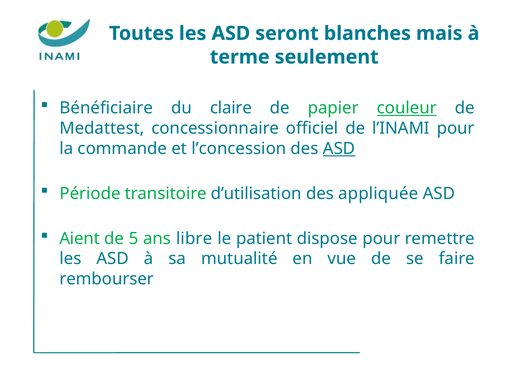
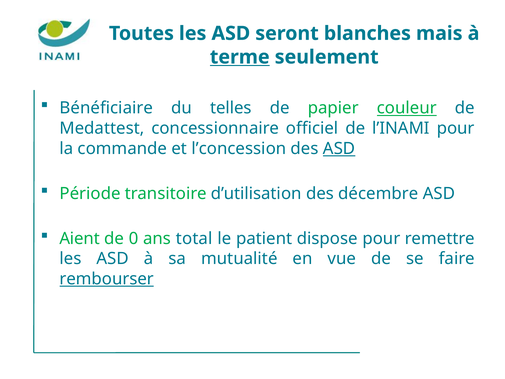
terme underline: none -> present
claire: claire -> telles
appliquée: appliquée -> décembre
5: 5 -> 0
libre: libre -> total
rembourser underline: none -> present
